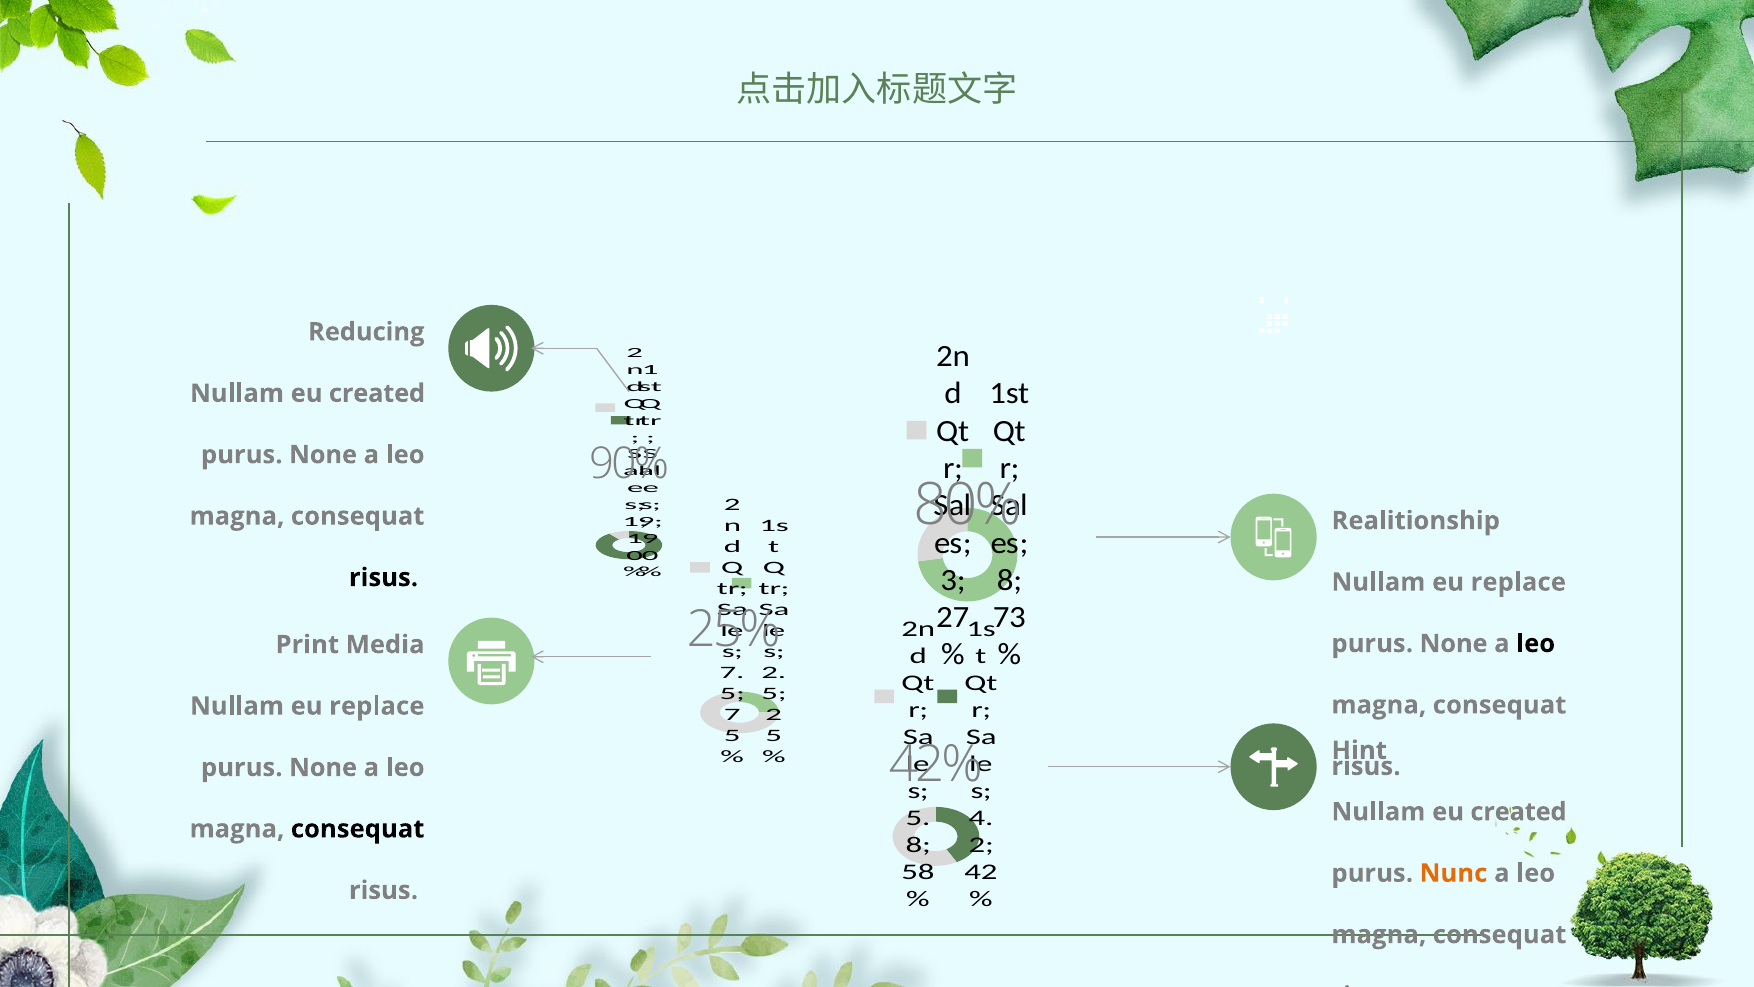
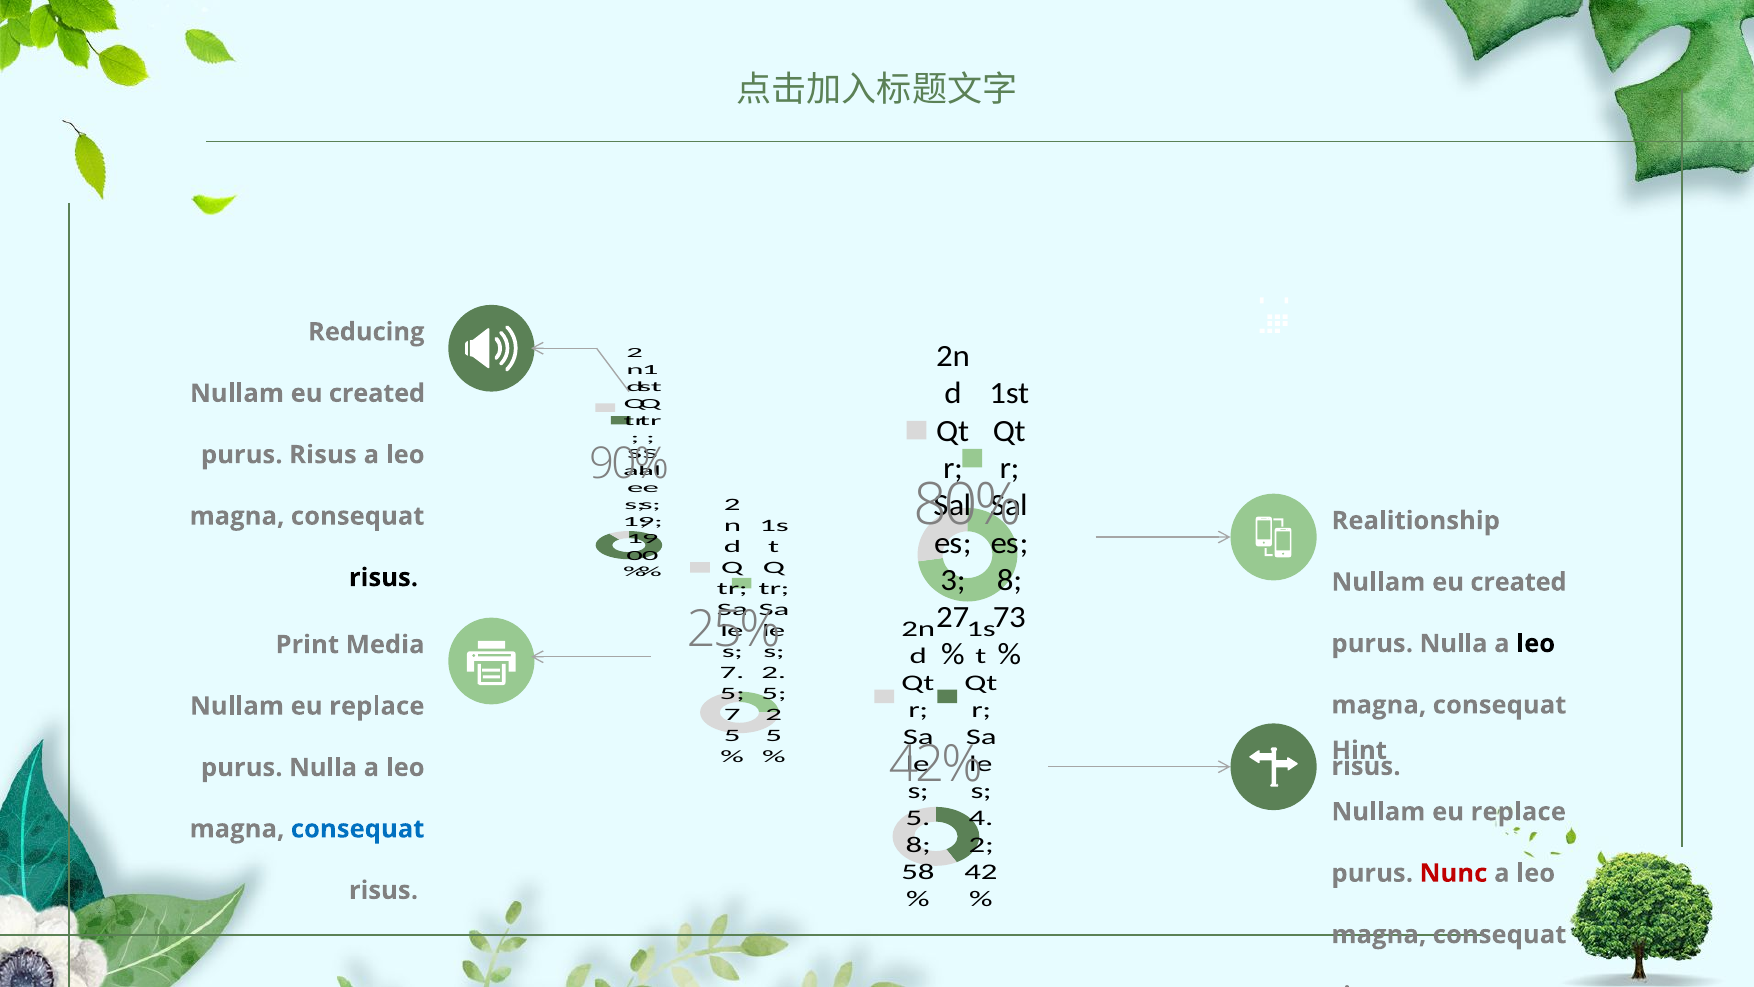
None at (323, 455): None -> Risus
replace at (1518, 582): replace -> created
None at (1454, 644): None -> Nulla
None at (323, 768): None -> Nulla
created at (1518, 812): created -> replace
consequat at (358, 829) colour: black -> blue
Nunc colour: orange -> red
